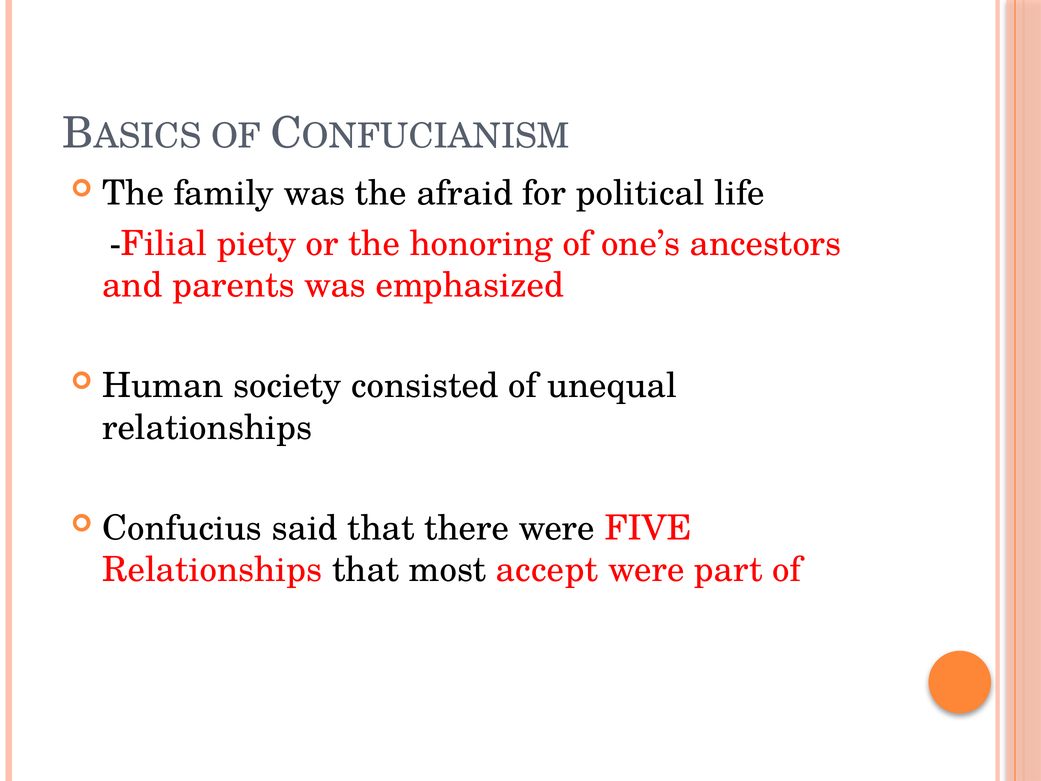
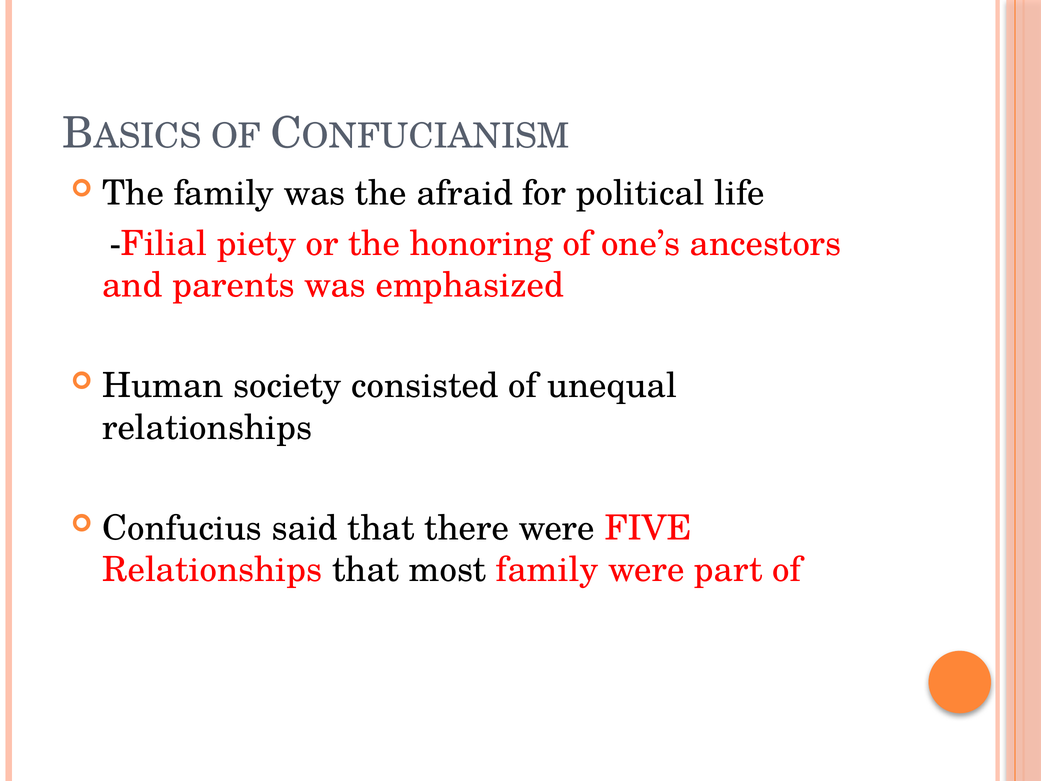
most accept: accept -> family
